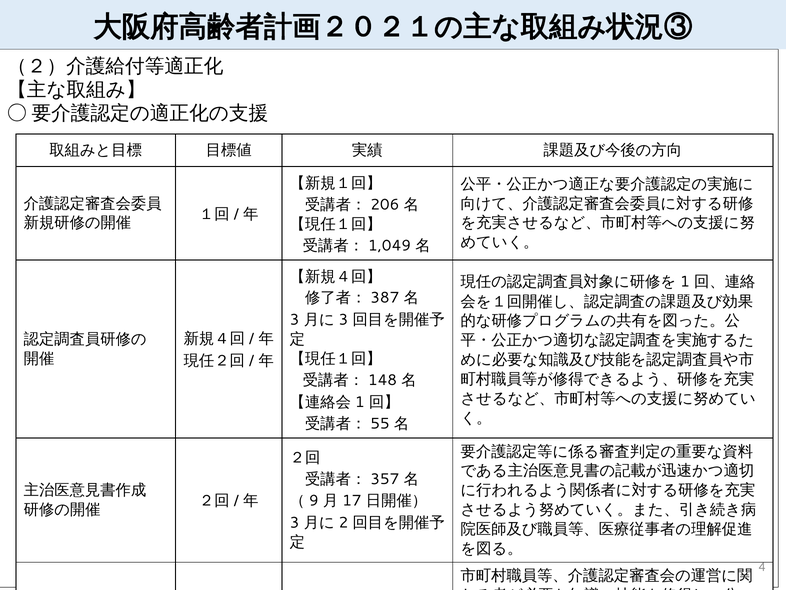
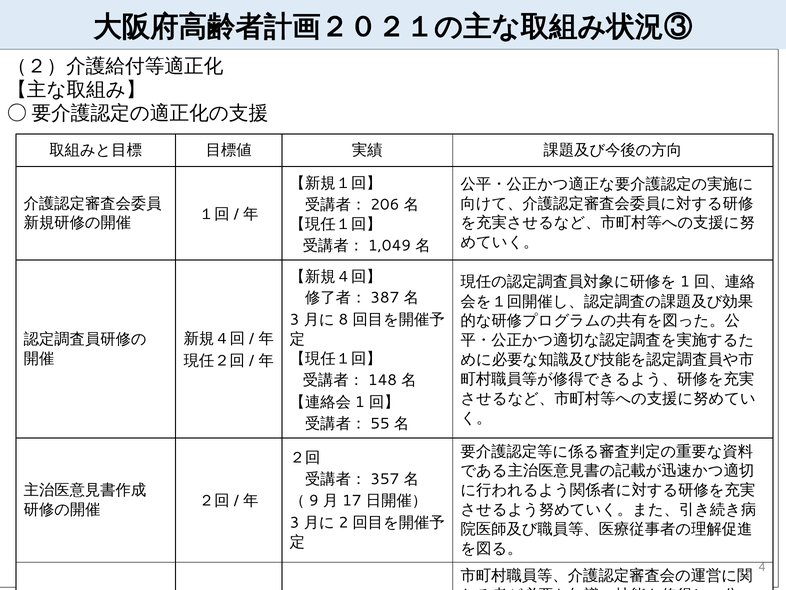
3 at (343, 319): 3 -> 8
